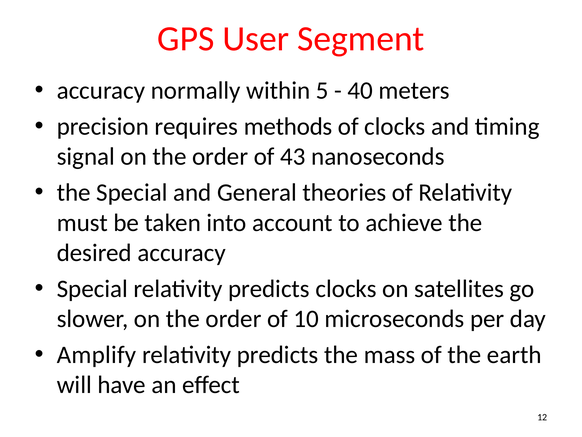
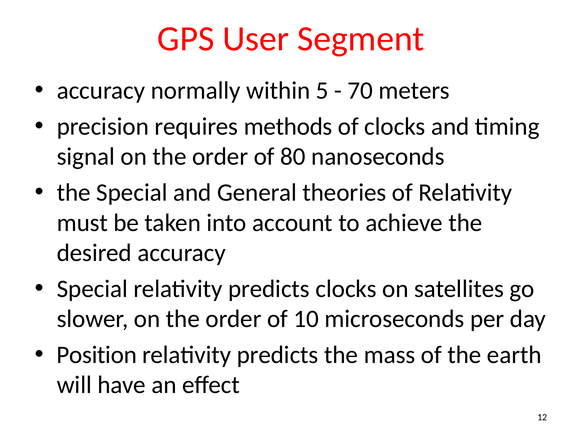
40: 40 -> 70
43: 43 -> 80
Amplify: Amplify -> Position
